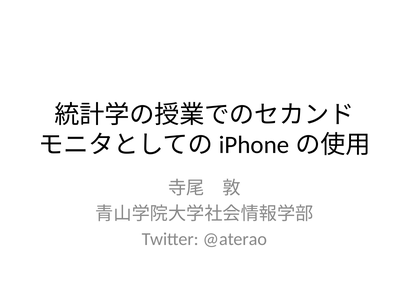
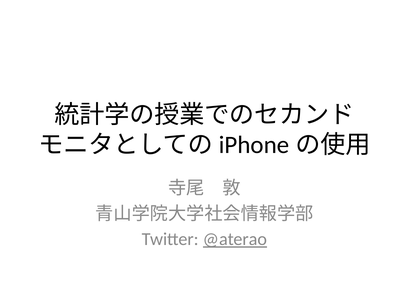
@aterao underline: none -> present
